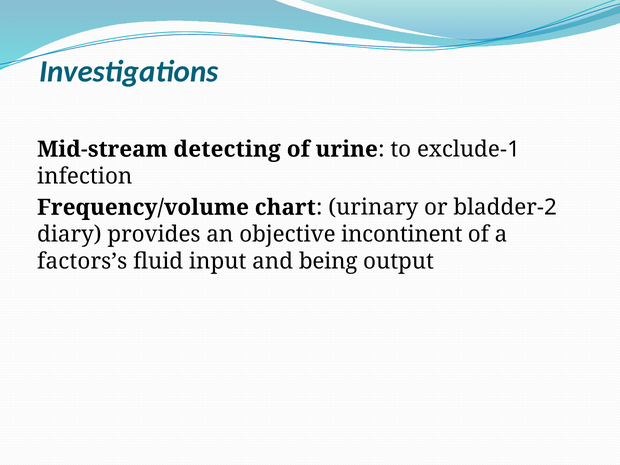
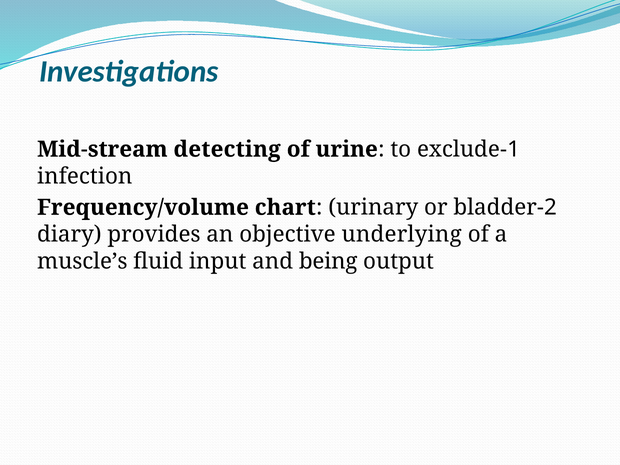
incontinent: incontinent -> underlying
factors’s: factors’s -> muscle’s
